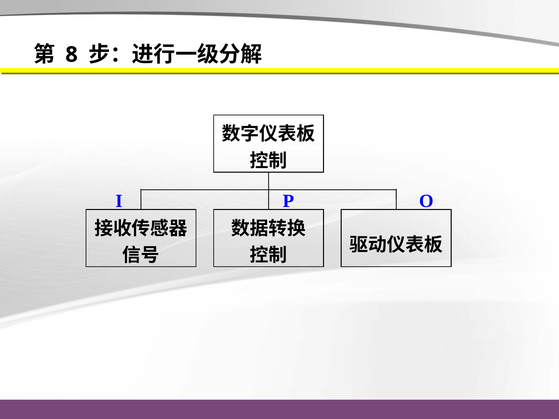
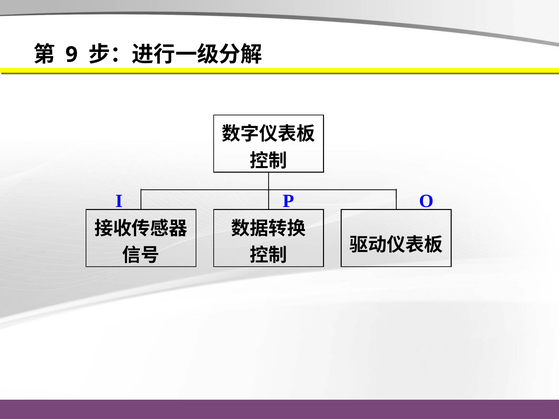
8: 8 -> 9
